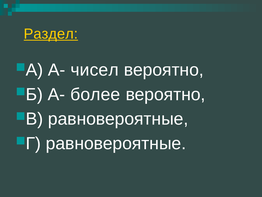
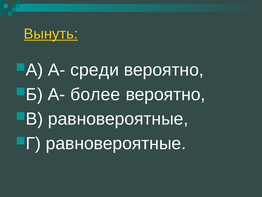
Раздел: Раздел -> Вынуть
чисел: чисел -> среди
